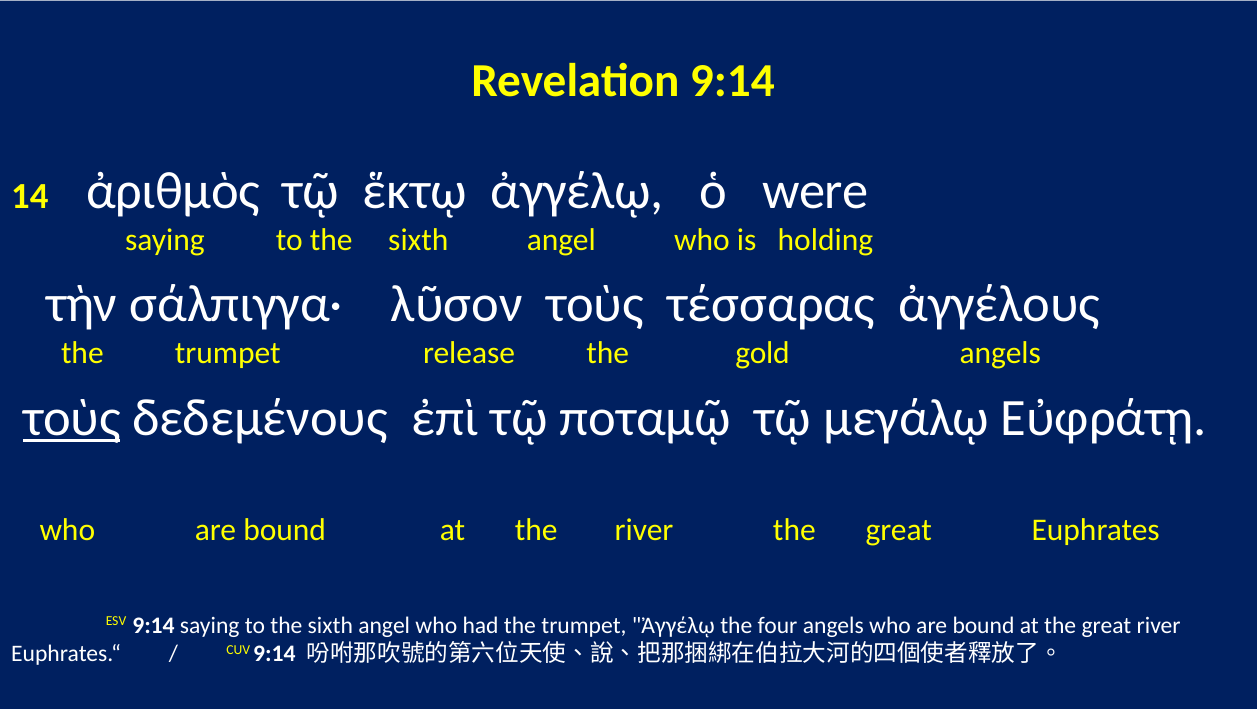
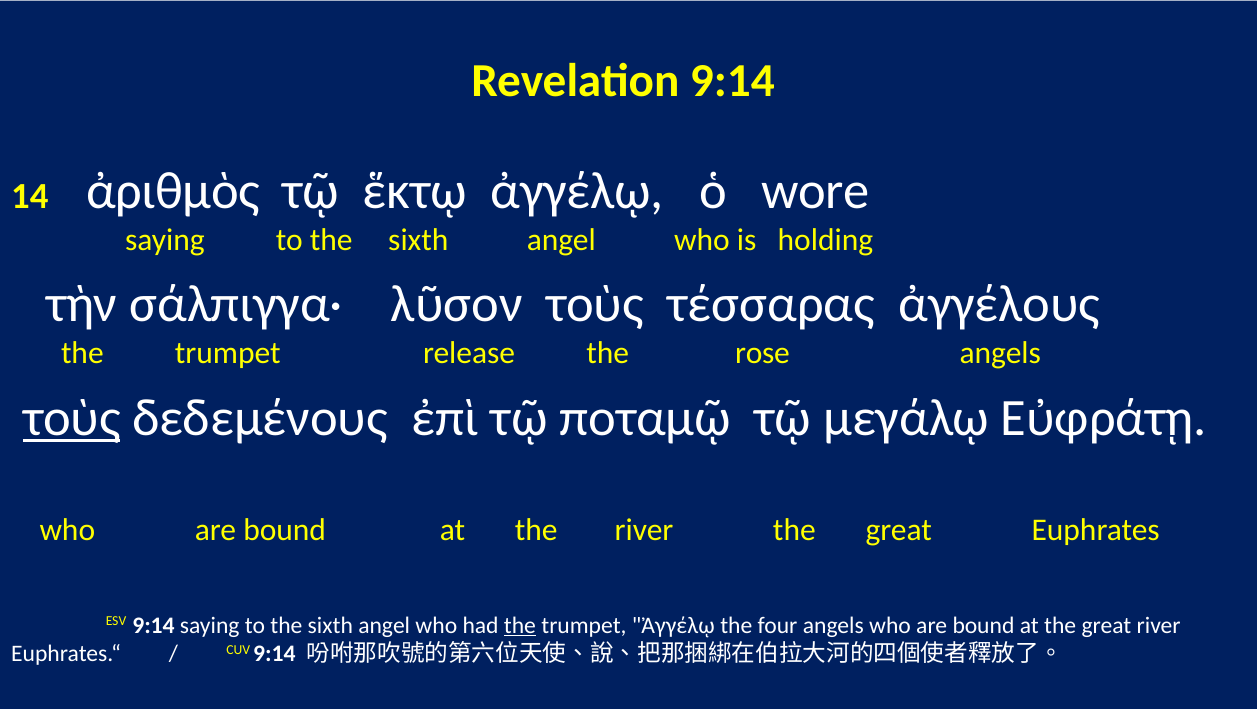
were: were -> wore
gold: gold -> rose
the at (520, 625) underline: none -> present
